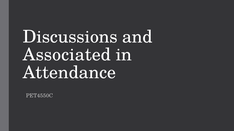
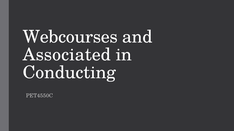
Discussions: Discussions -> Webcourses
Attendance: Attendance -> Conducting
